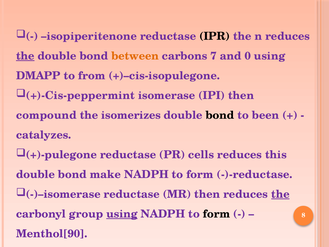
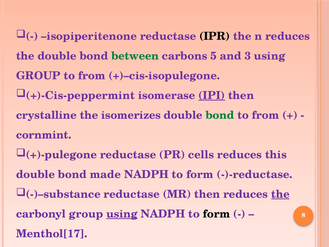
the at (25, 56) underline: present -> none
between colour: orange -> green
7: 7 -> 5
0: 0 -> 3
DMAPP at (38, 76): DMAPP -> GROUP
IPI underline: none -> present
compound: compound -> crystalline
bond at (220, 115) colour: black -> green
been at (266, 115): been -> from
catalyzes: catalyzes -> cornmint
make: make -> made
-)–isomerase: -)–isomerase -> -)–substance
Menthol[90: Menthol[90 -> Menthol[17
